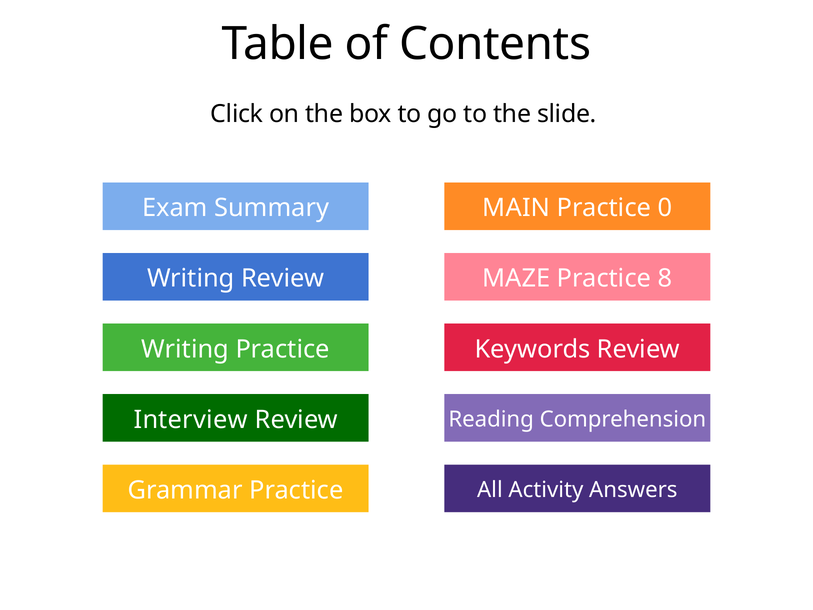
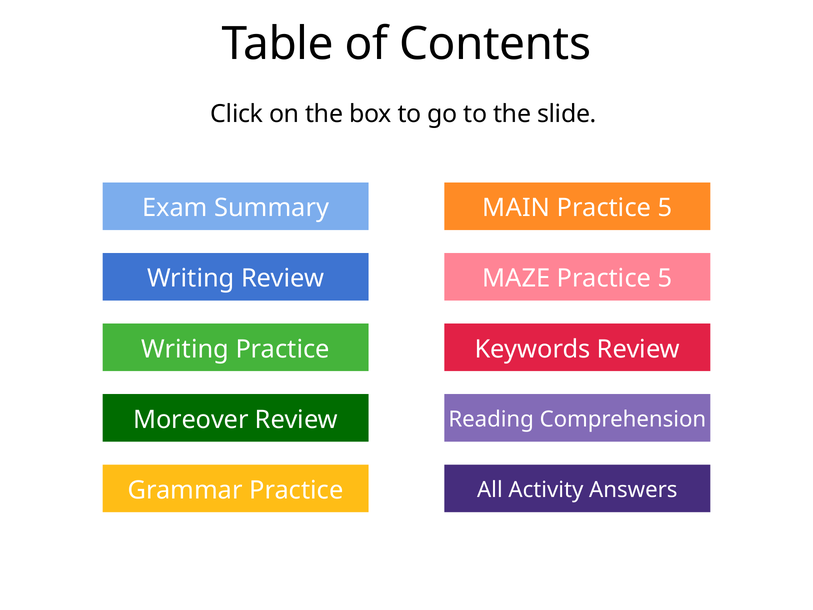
0 at (665, 208): 0 -> 5
MAZE Practice 8: 8 -> 5
Interview: Interview -> Moreover
